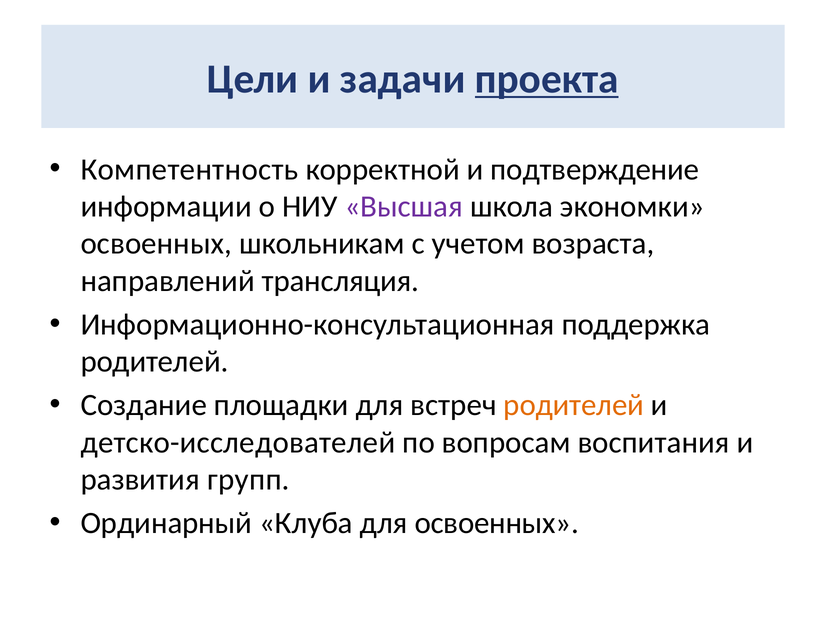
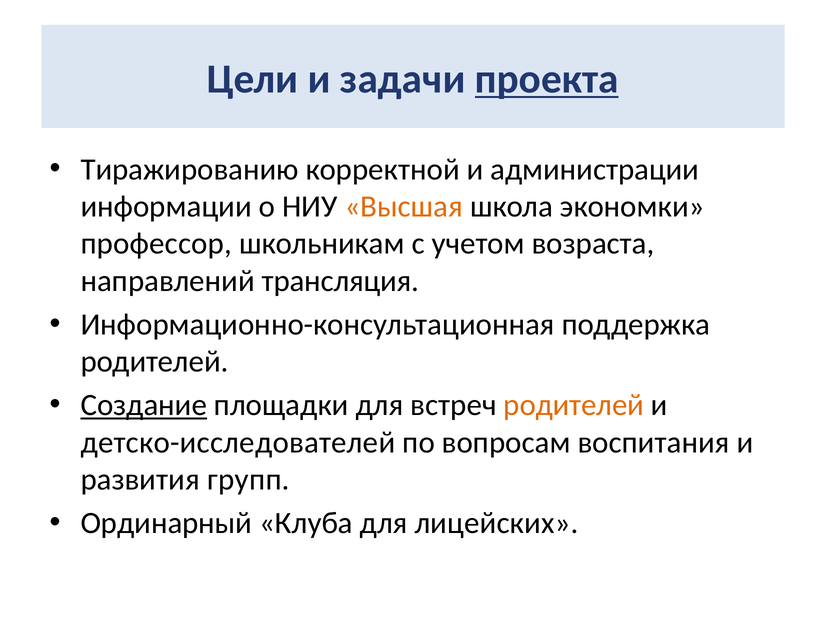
Компетентность: Компетентность -> Тиражированию
подтверждение: подтверждение -> администрации
Высшая colour: purple -> orange
освоенных at (156, 244): освоенных -> профессор
Создание underline: none -> present
для освоенных: освоенных -> лицейских
